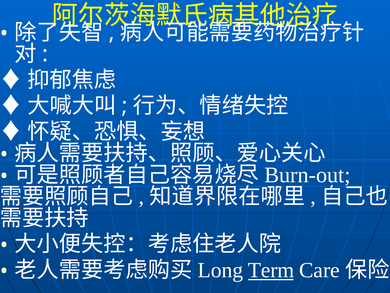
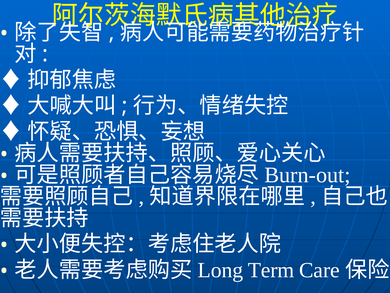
Term underline: present -> none
